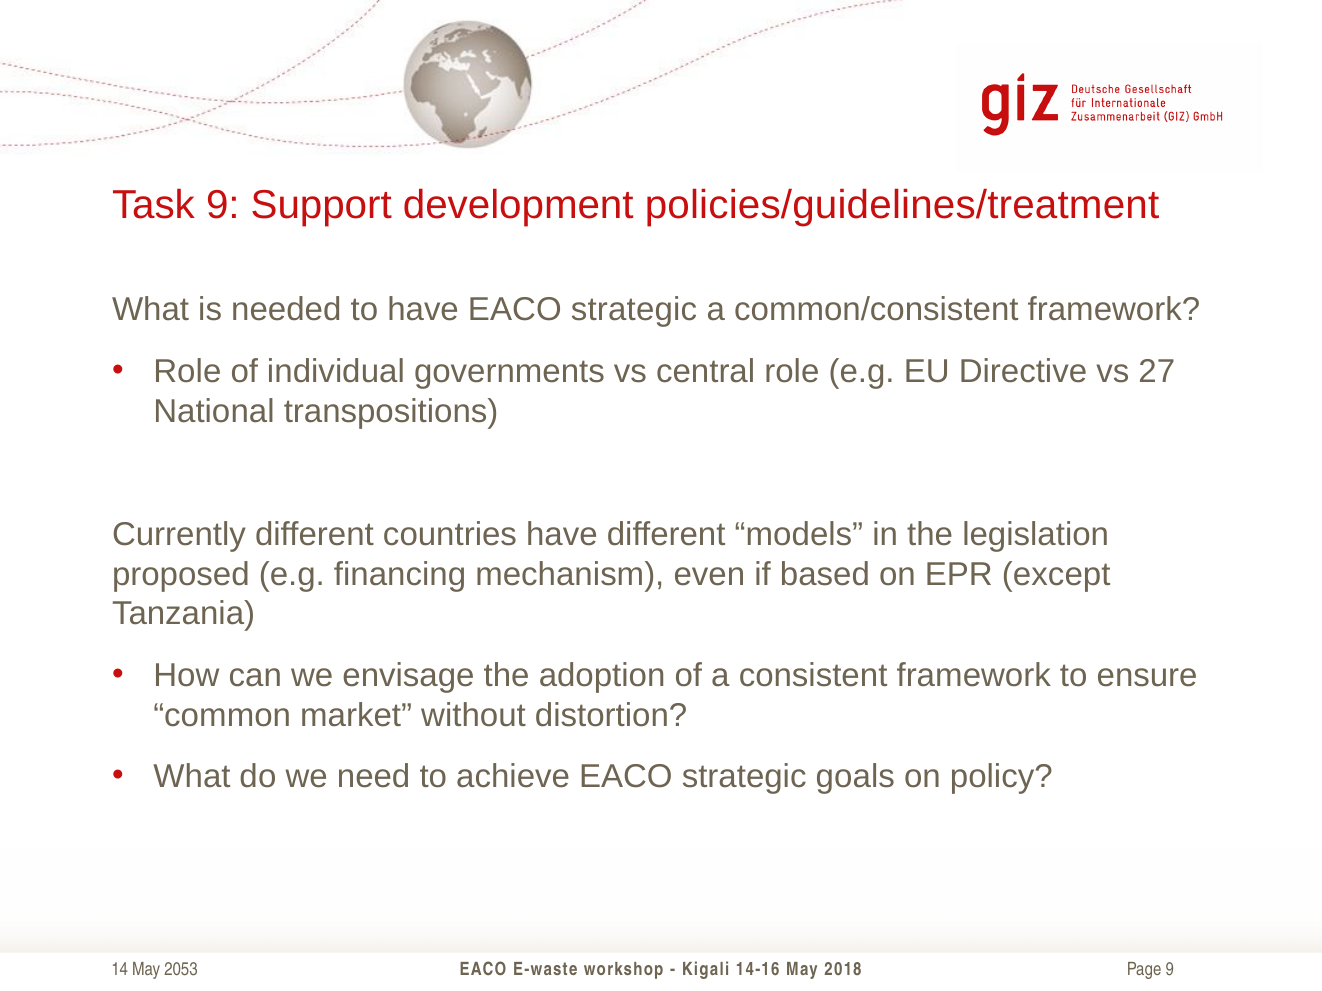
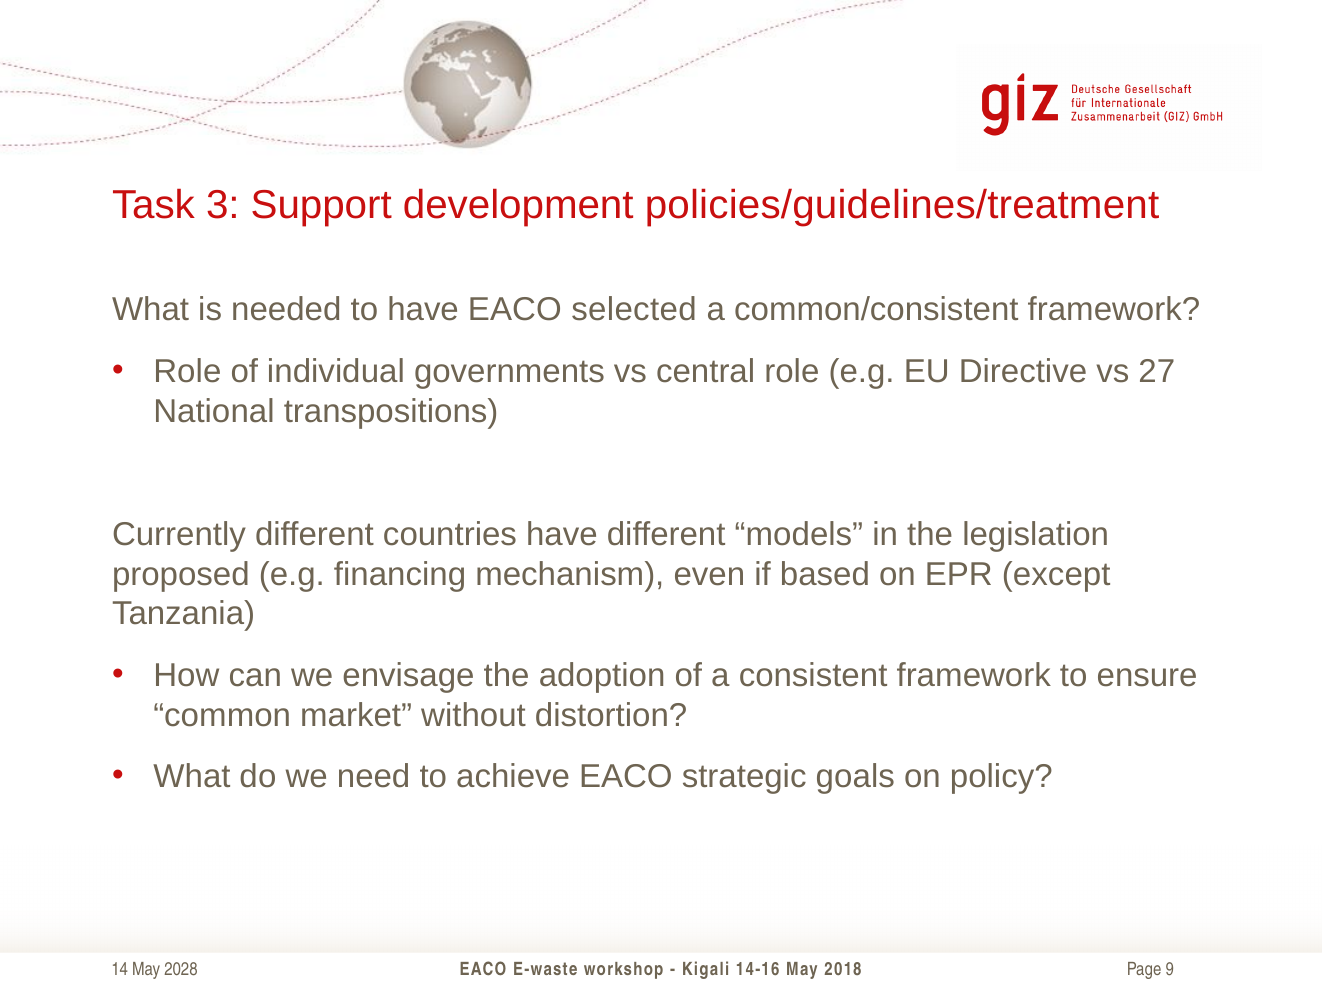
Task 9: 9 -> 3
have EACO strategic: strategic -> selected
2053: 2053 -> 2028
